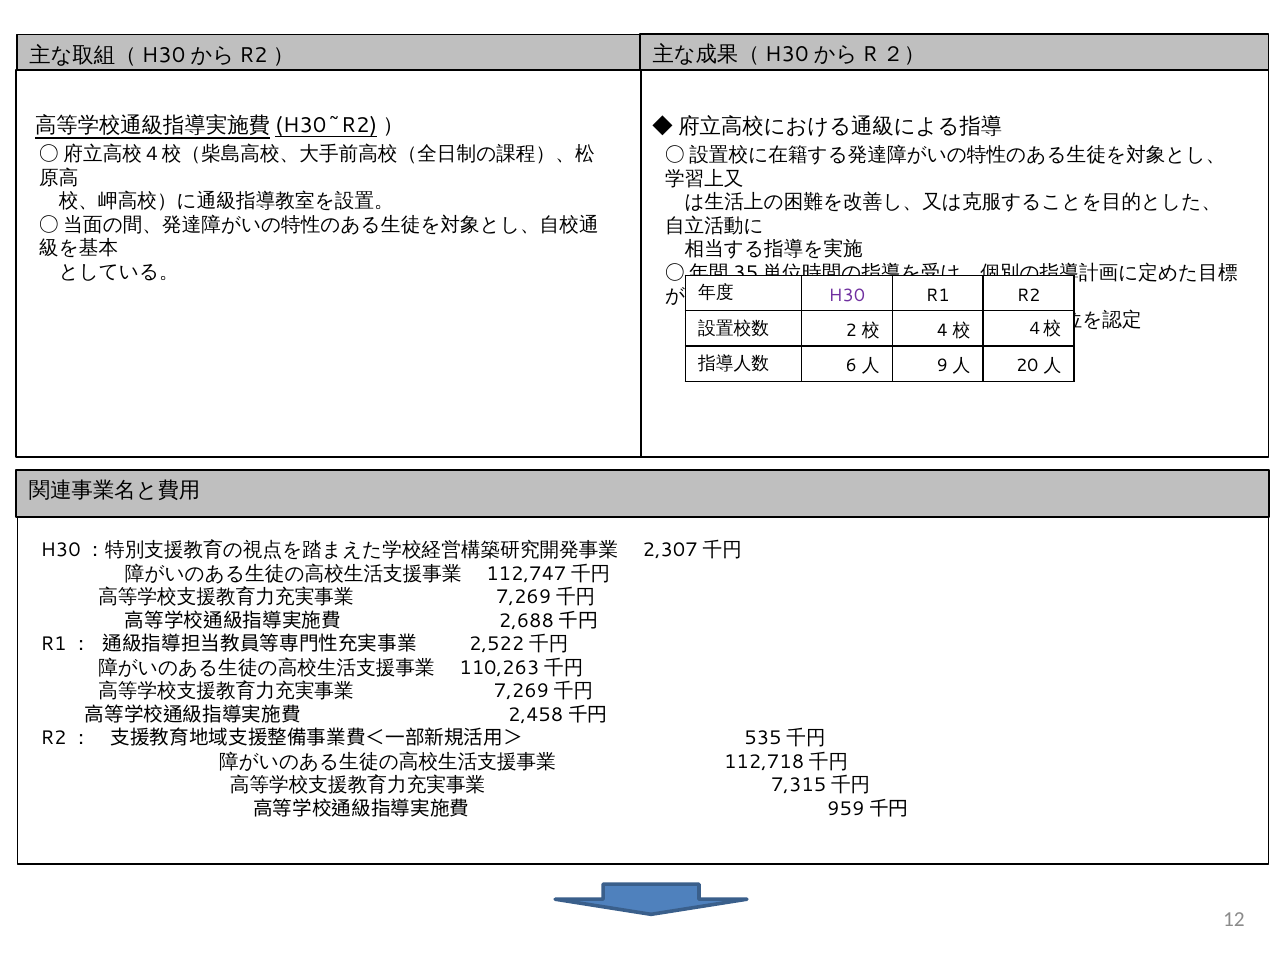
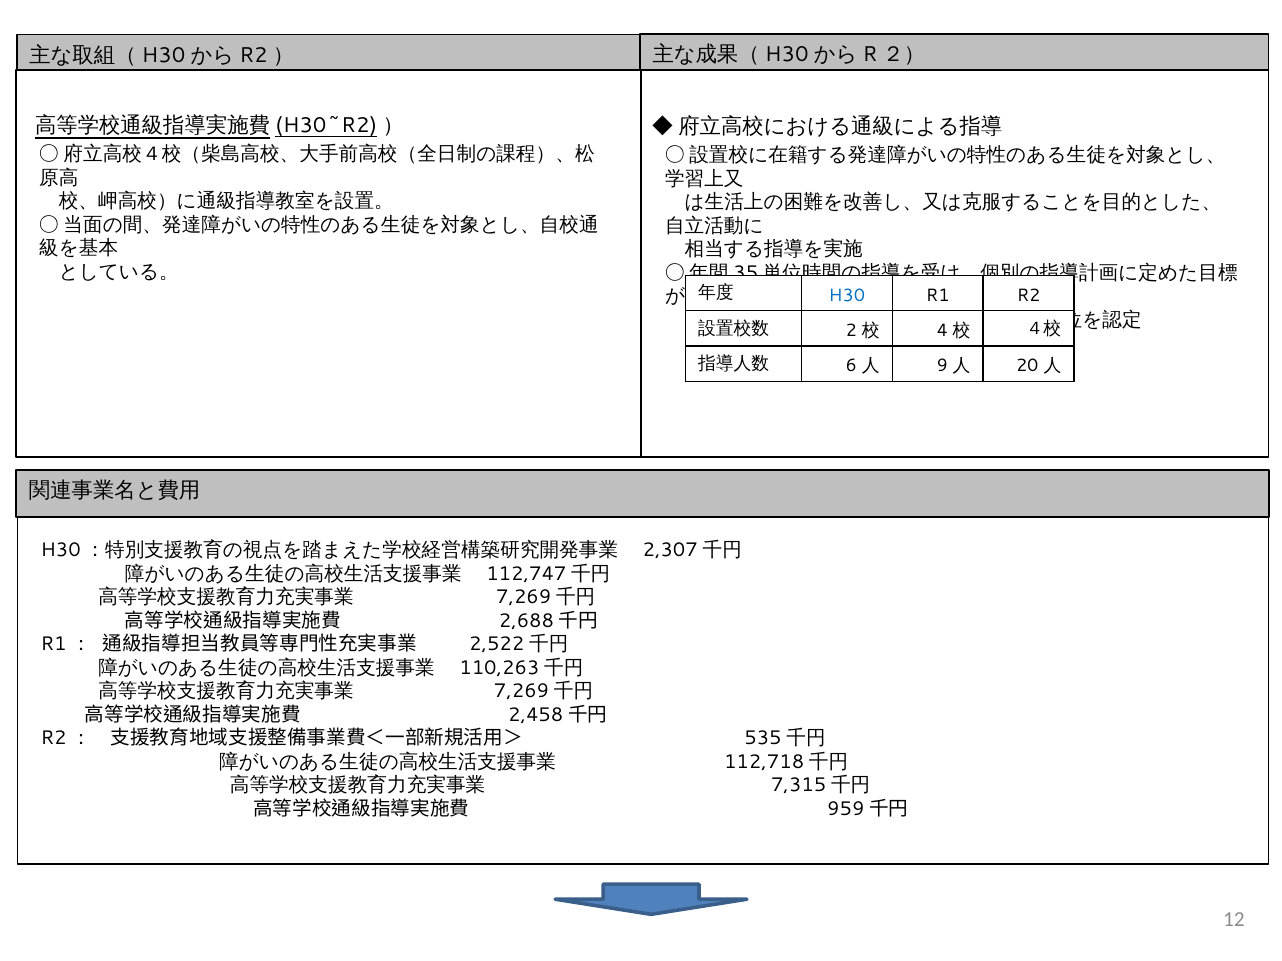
H30 colour: purple -> blue
